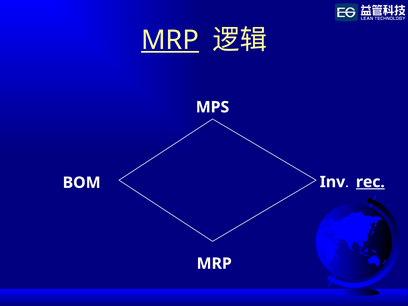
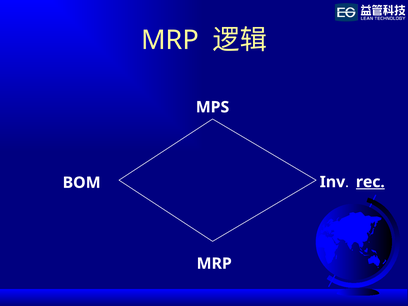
MRP at (170, 40) underline: present -> none
